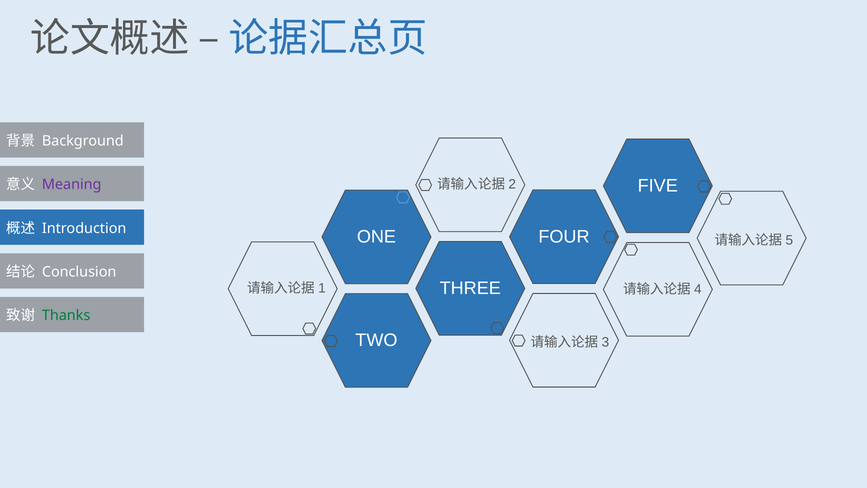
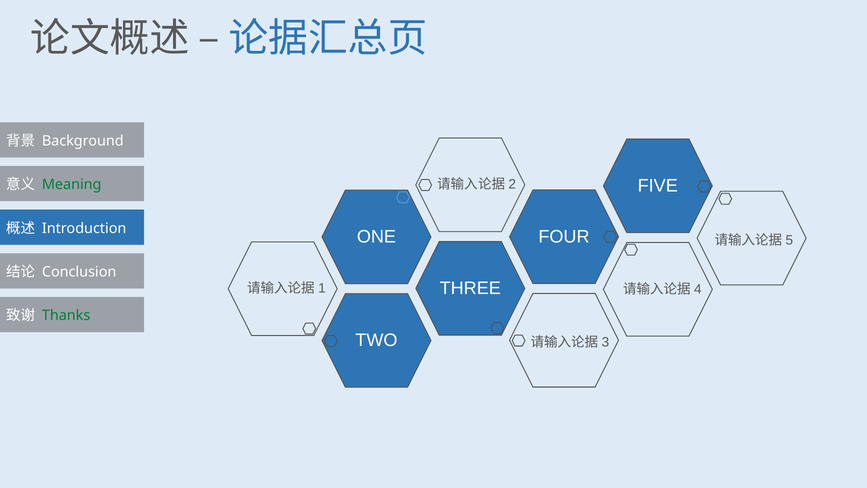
Meaning colour: purple -> green
